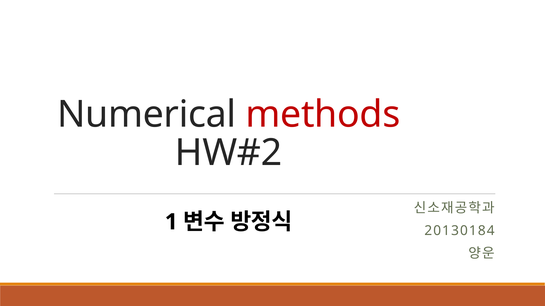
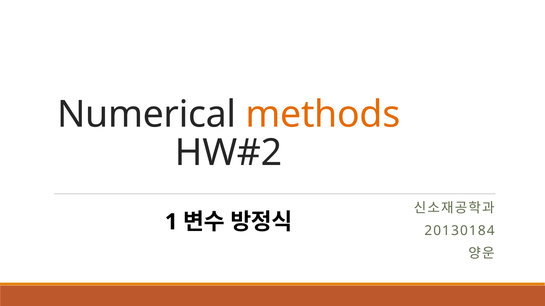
methods colour: red -> orange
